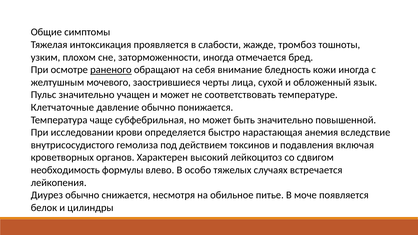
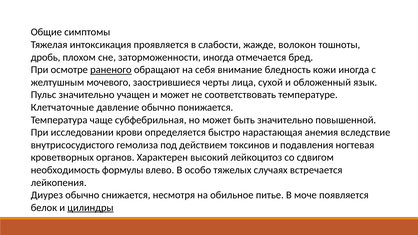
тромбоз: тромбоз -> волокон
узким: узким -> дробь
включая: включая -> ногтевая
цилиндры underline: none -> present
